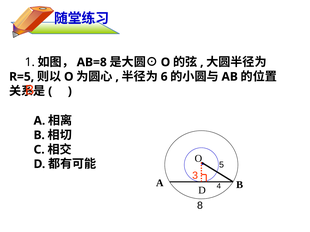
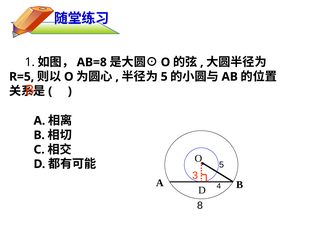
6 at (164, 77): 6 -> 5
